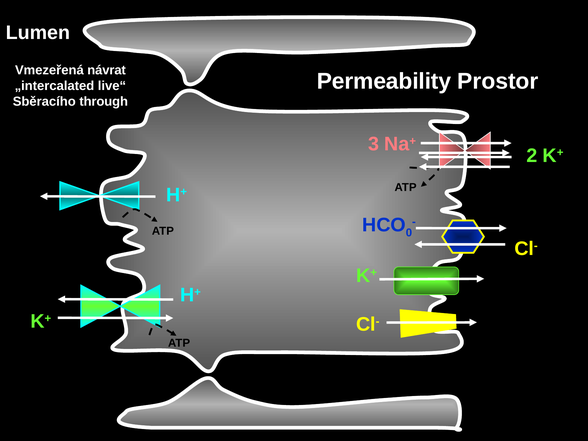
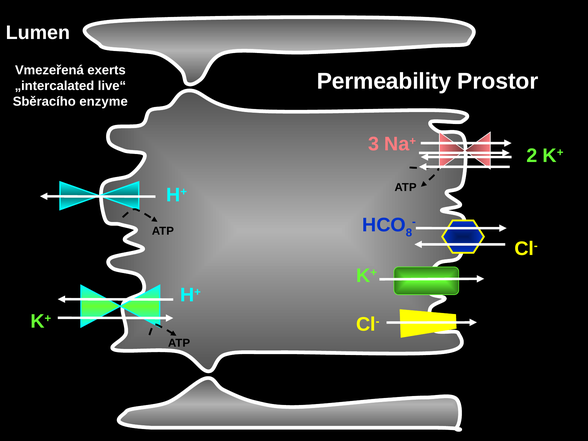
návrat: návrat -> exerts
through: through -> enzyme
0: 0 -> 8
